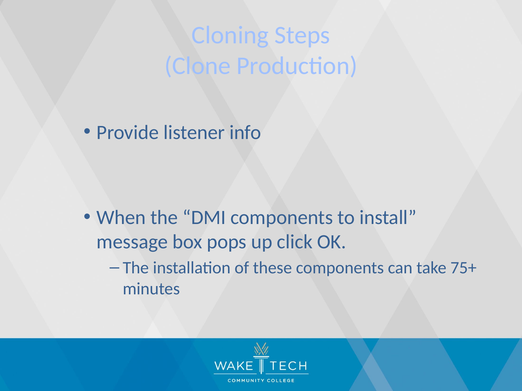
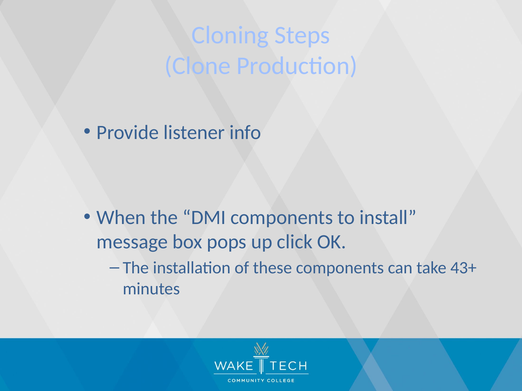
75+: 75+ -> 43+
